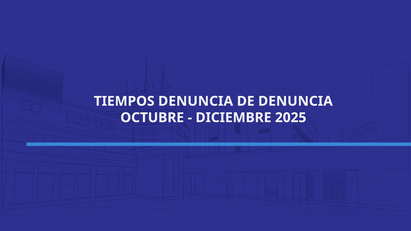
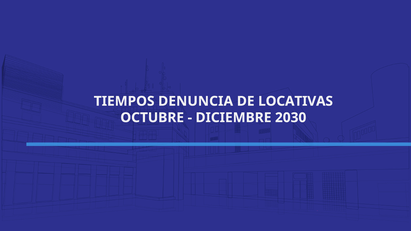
DE DENUNCIA: DENUNCIA -> LOCATIVAS
2025: 2025 -> 2030
